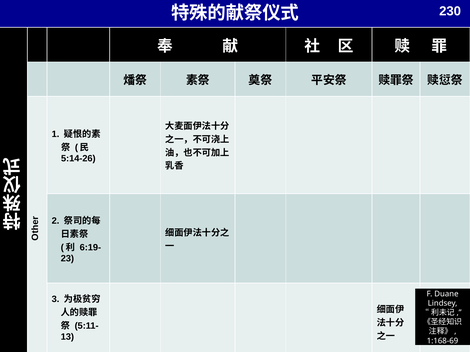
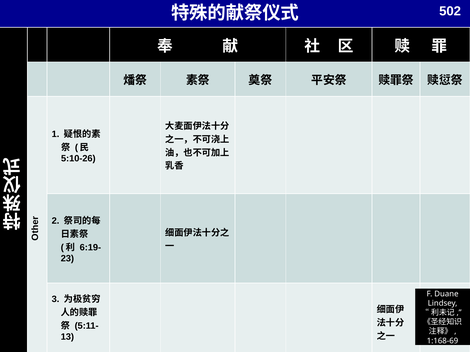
230: 230 -> 502
5:14-26: 5:14-26 -> 5:10-26
